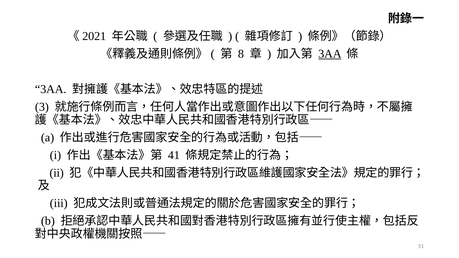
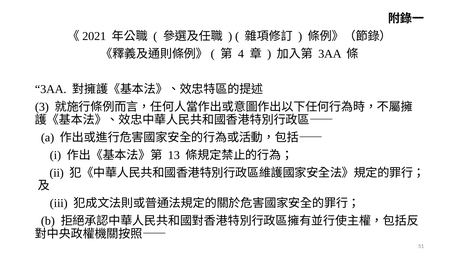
8: 8 -> 4
3AA at (330, 54) underline: present -> none
41: 41 -> 13
